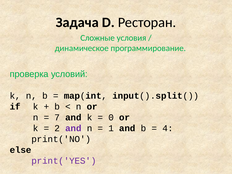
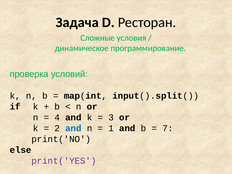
7: 7 -> 4
0: 0 -> 3
and at (73, 128) colour: purple -> blue
4: 4 -> 7
